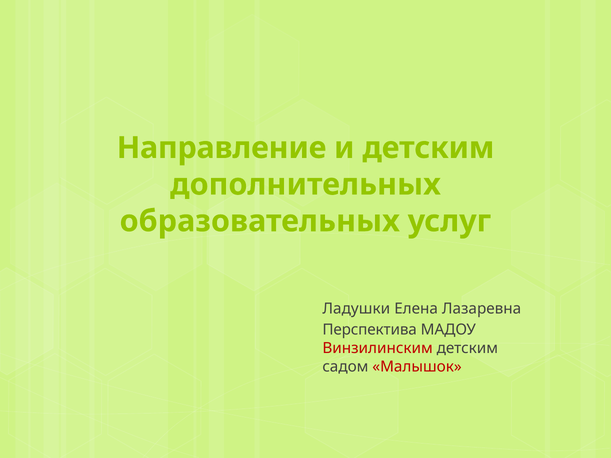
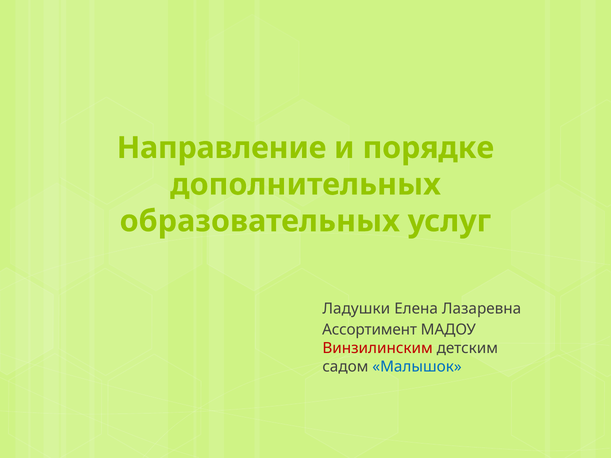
и детским: детским -> порядке
Перспектива: Перспектива -> Ассортимент
Малышок colour: red -> blue
